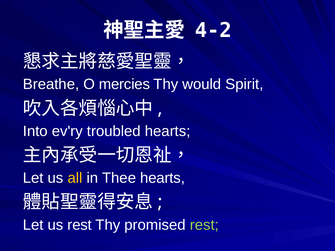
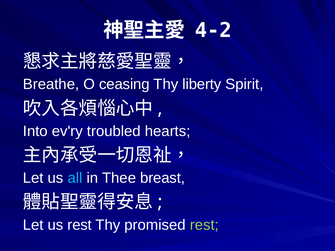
mercies: mercies -> ceasing
would: would -> liberty
all colour: yellow -> light blue
Thee hearts: hearts -> breast
